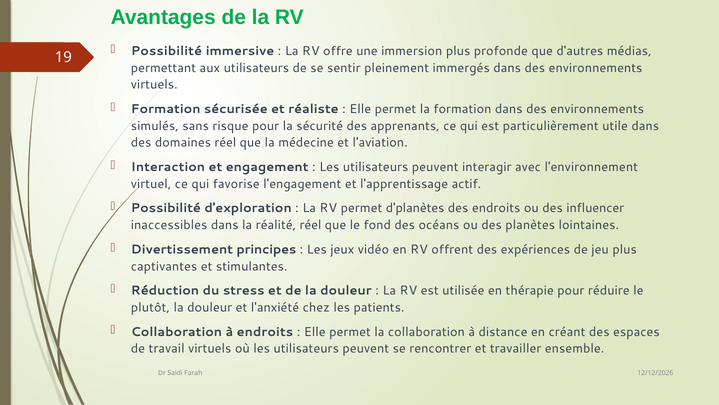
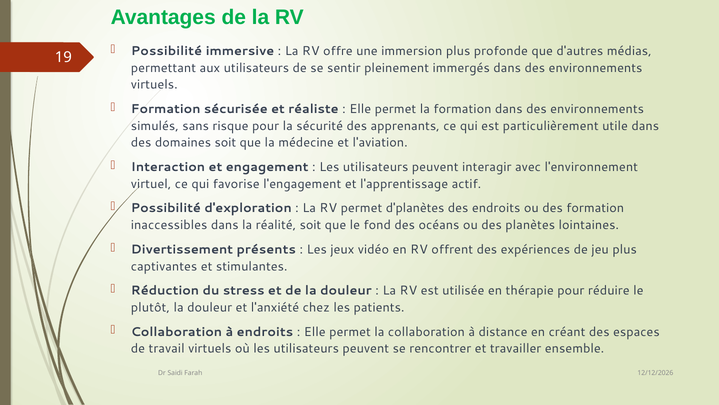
domaines réel: réel -> soit
des influencer: influencer -> formation
réalité réel: réel -> soit
principes: principes -> présents
